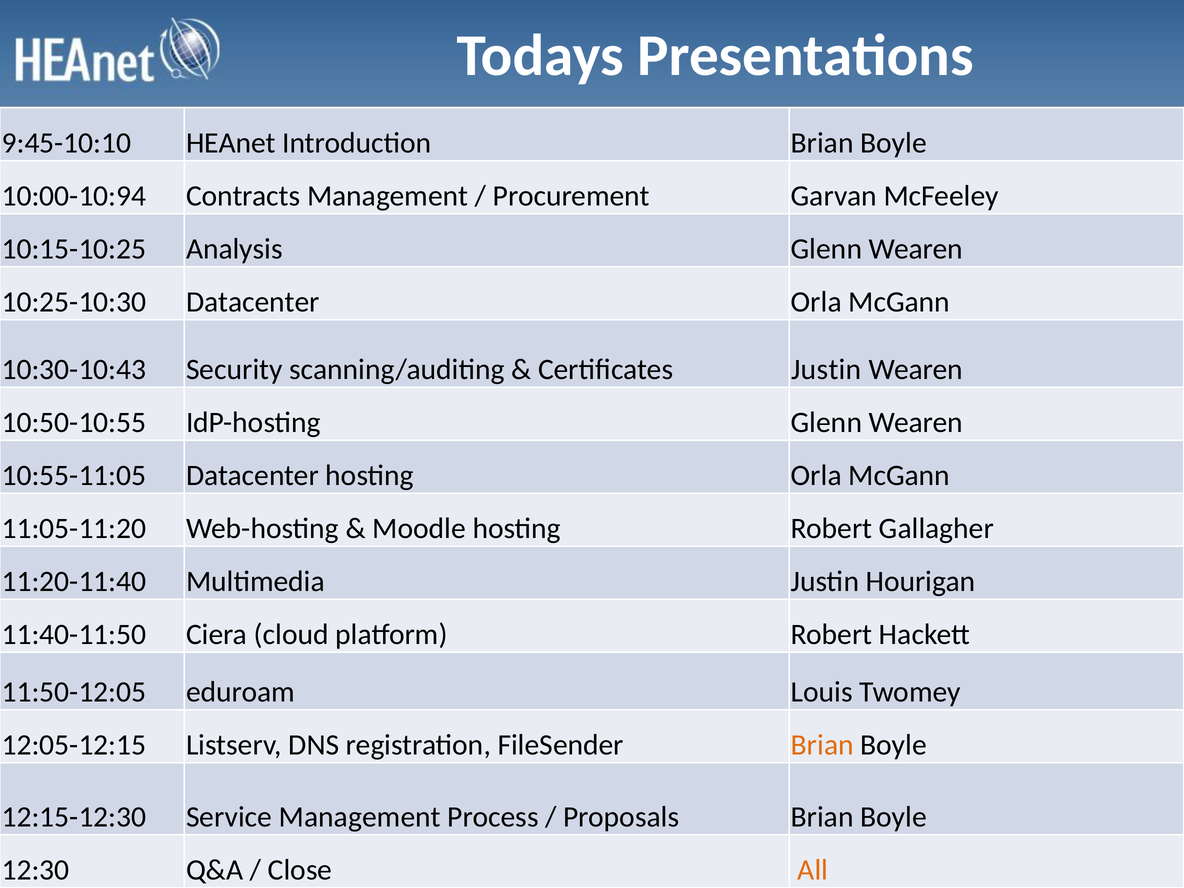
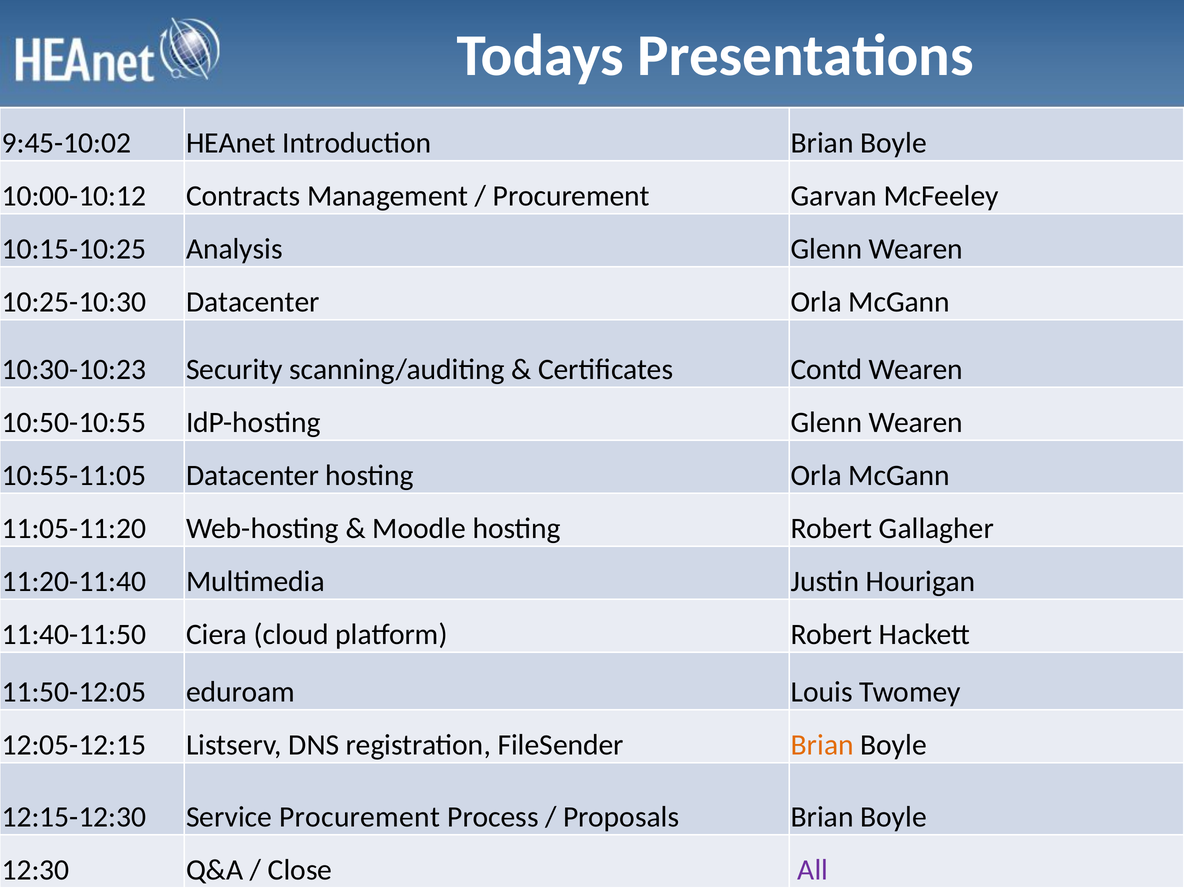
9:45-10:10: 9:45-10:10 -> 9:45-10:02
10:00-10:94: 10:00-10:94 -> 10:00-10:12
10:30-10:43: 10:30-10:43 -> 10:30-10:23
Certificates Justin: Justin -> Contd
Service Management: Management -> Procurement
All colour: orange -> purple
